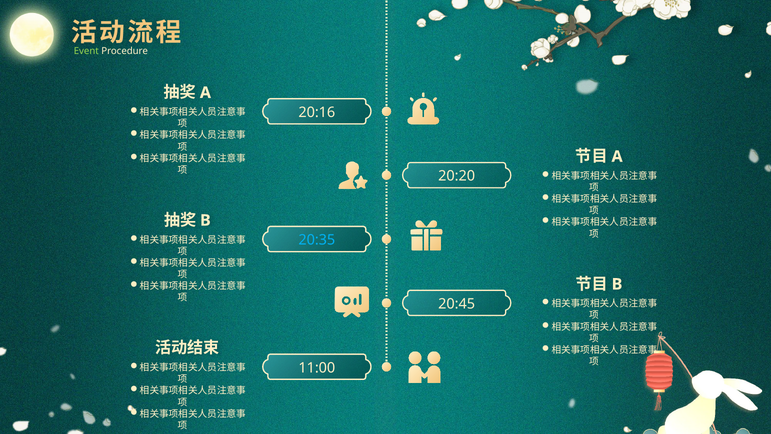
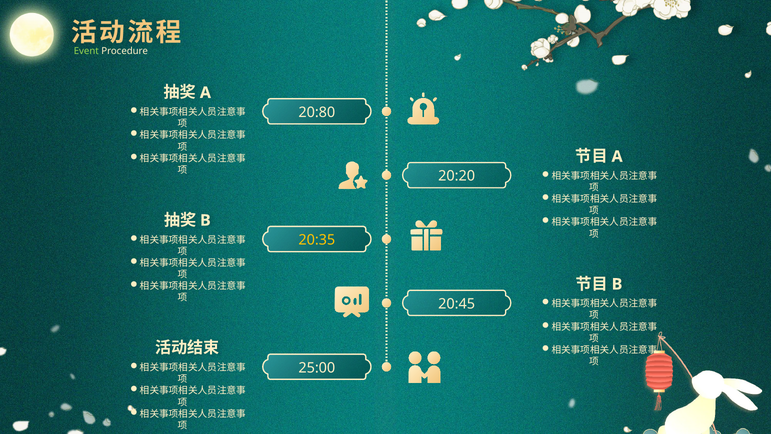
20:16: 20:16 -> 20:80
20:35 colour: light blue -> yellow
11:00: 11:00 -> 25:00
